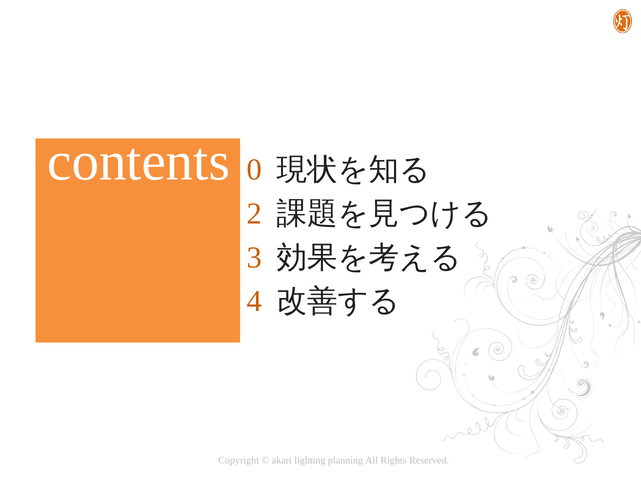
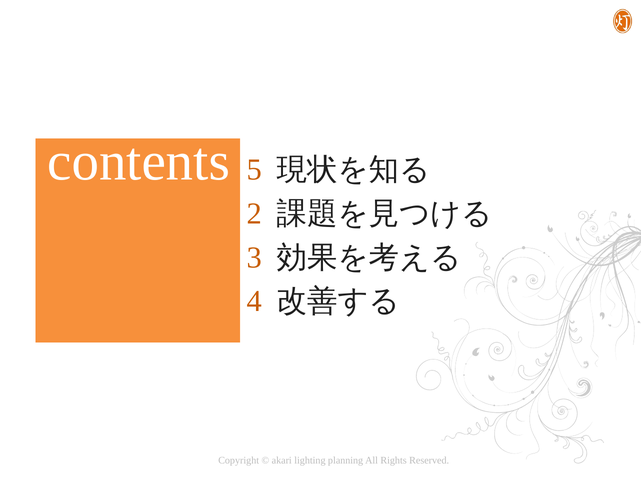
0: 0 -> 5
